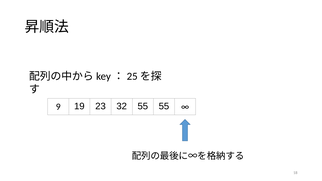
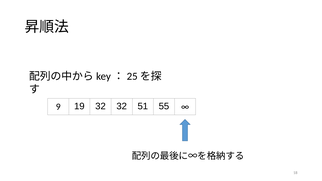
19 23: 23 -> 32
32 55: 55 -> 51
